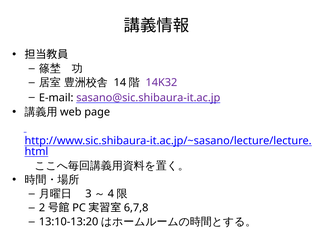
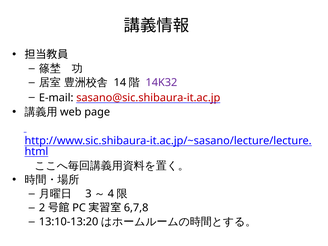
sasano@sic.shibaura-it.ac.jp colour: purple -> red
